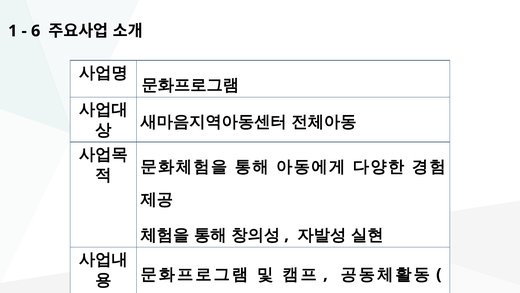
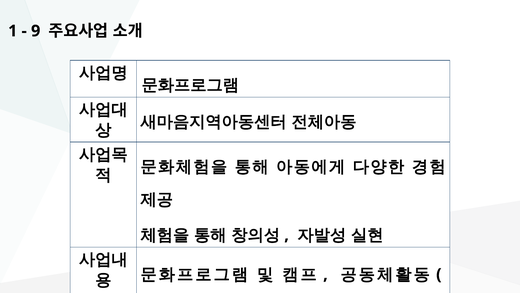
6: 6 -> 9
